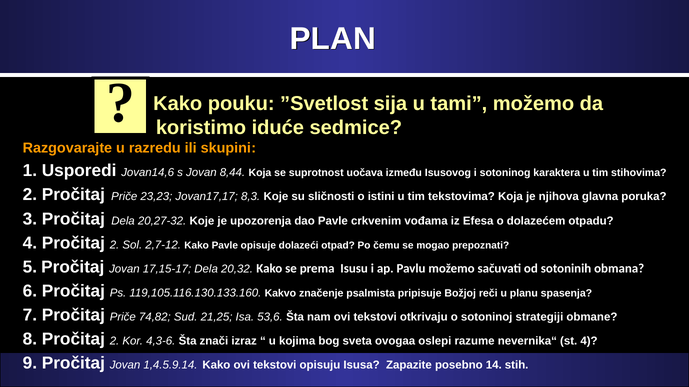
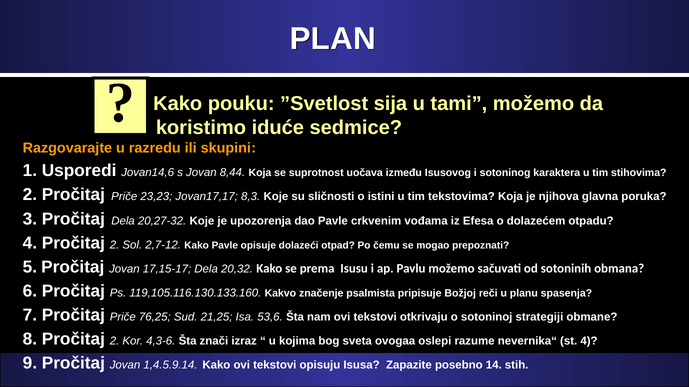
74,82: 74,82 -> 76,25
